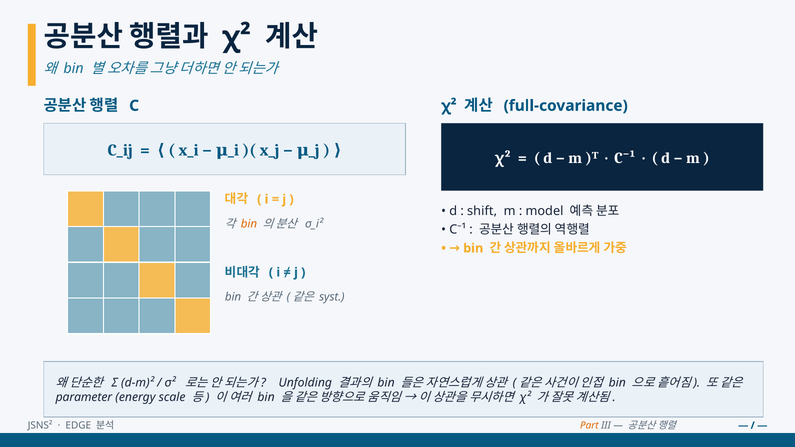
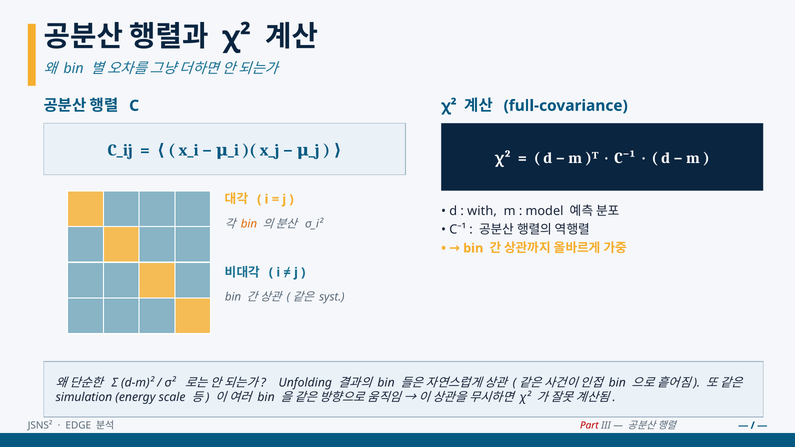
shift: shift -> with
parameter: parameter -> simulation
Part colour: orange -> red
